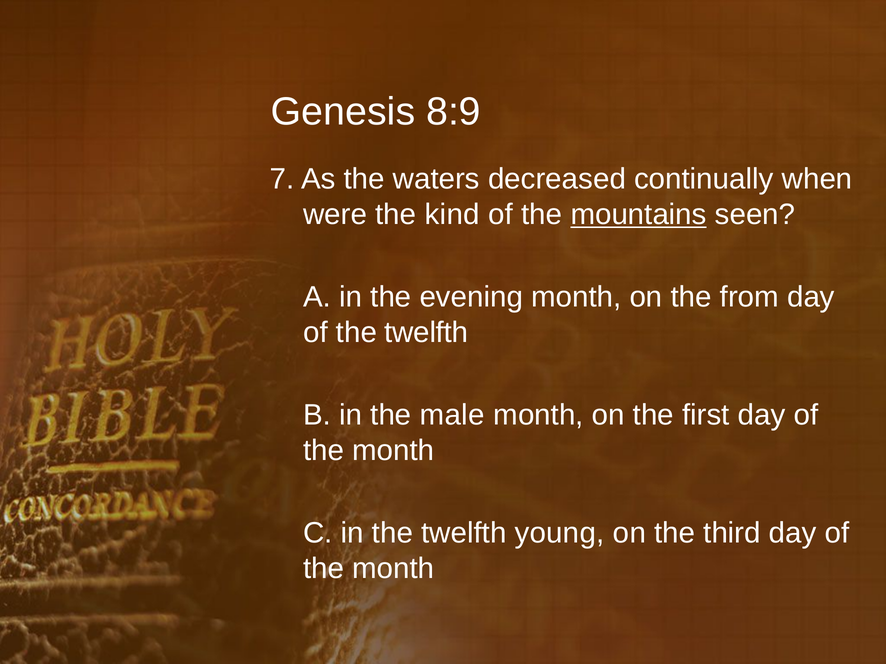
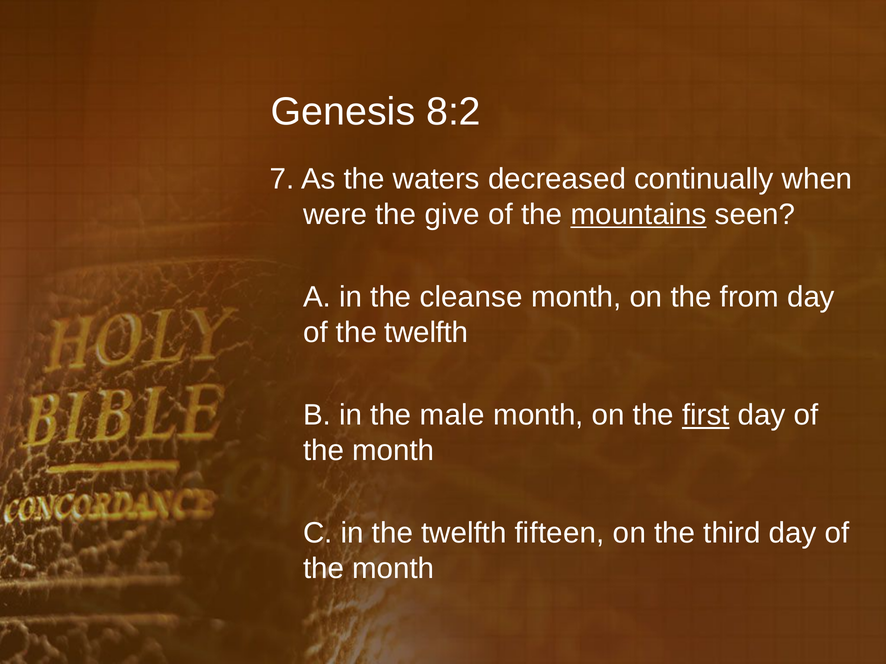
8:9: 8:9 -> 8:2
kind: kind -> give
evening: evening -> cleanse
first underline: none -> present
young: young -> fifteen
